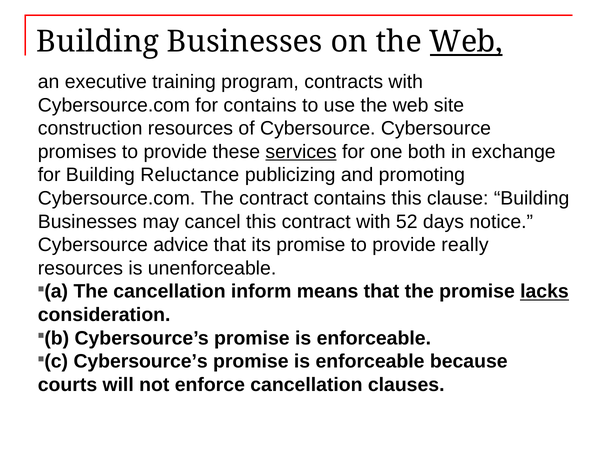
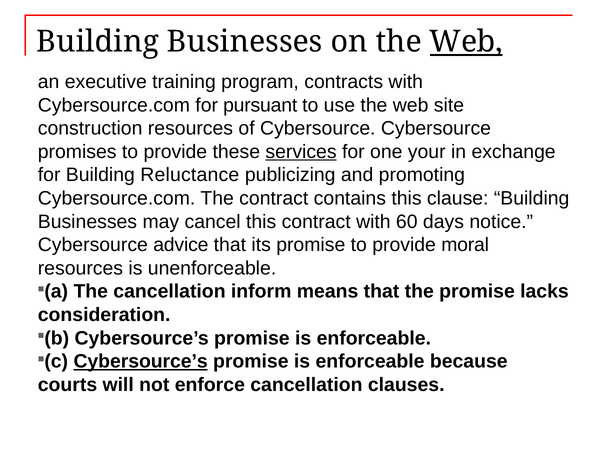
for contains: contains -> pursuant
both: both -> your
52: 52 -> 60
really: really -> moral
lacks underline: present -> none
Cybersource’s at (141, 361) underline: none -> present
